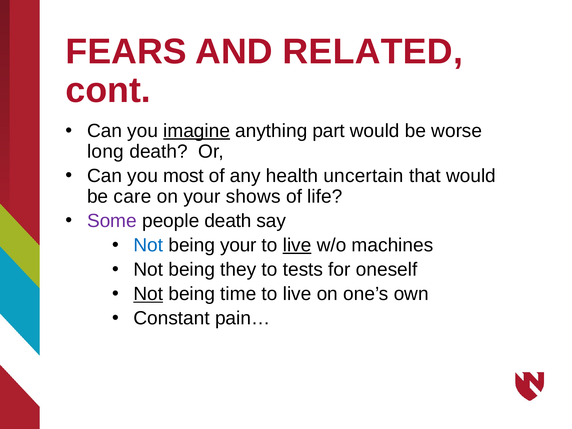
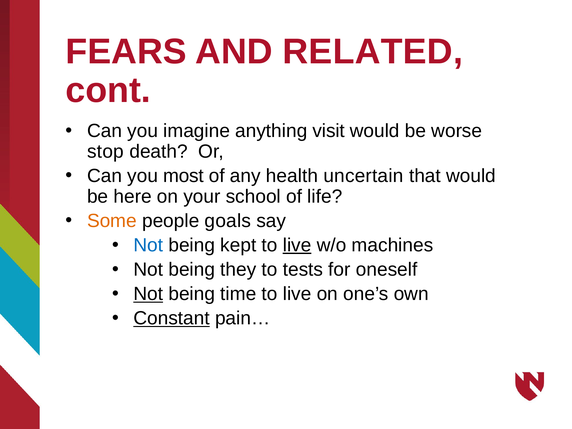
imagine underline: present -> none
part: part -> visit
long: long -> stop
care: care -> here
shows: shows -> school
Some colour: purple -> orange
people death: death -> goals
being your: your -> kept
Constant underline: none -> present
